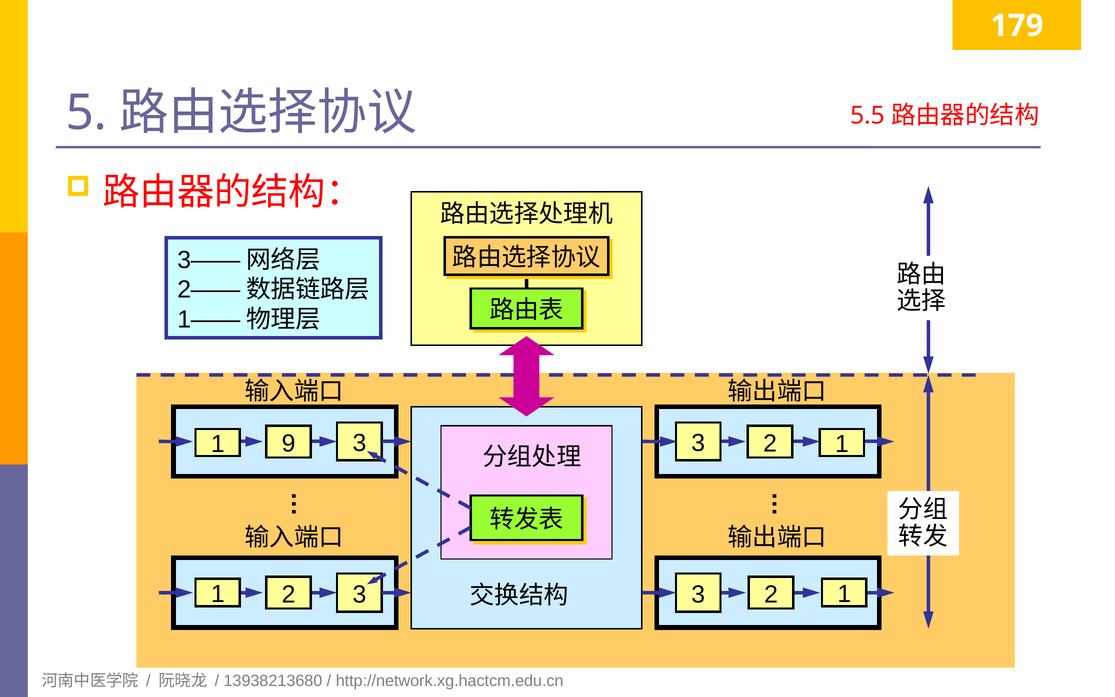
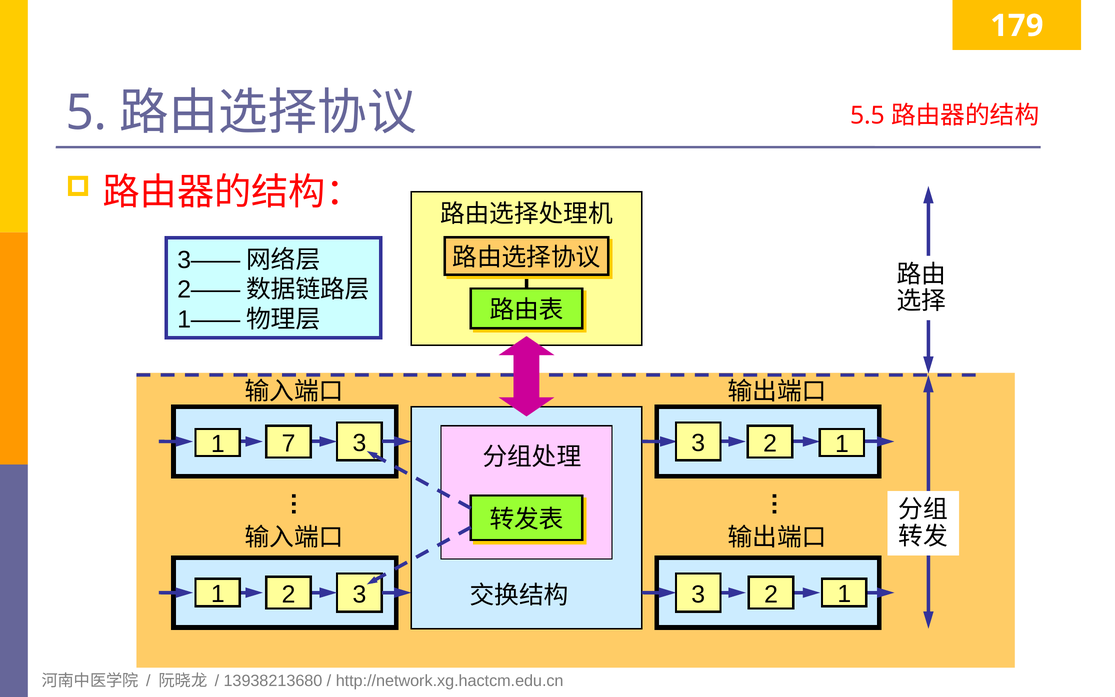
9: 9 -> 7
